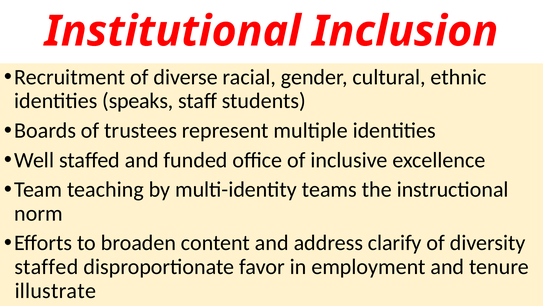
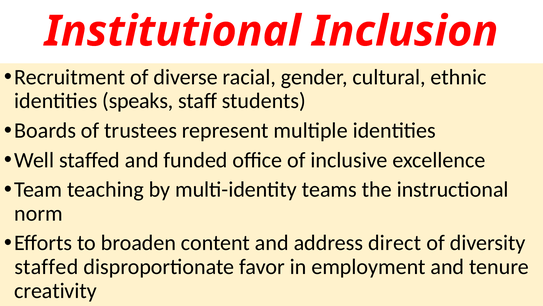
clarify: clarify -> direct
illustrate: illustrate -> creativity
